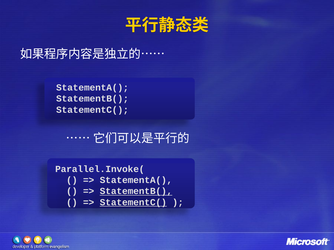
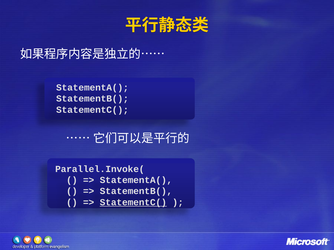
StatementB( at (136, 192) underline: present -> none
